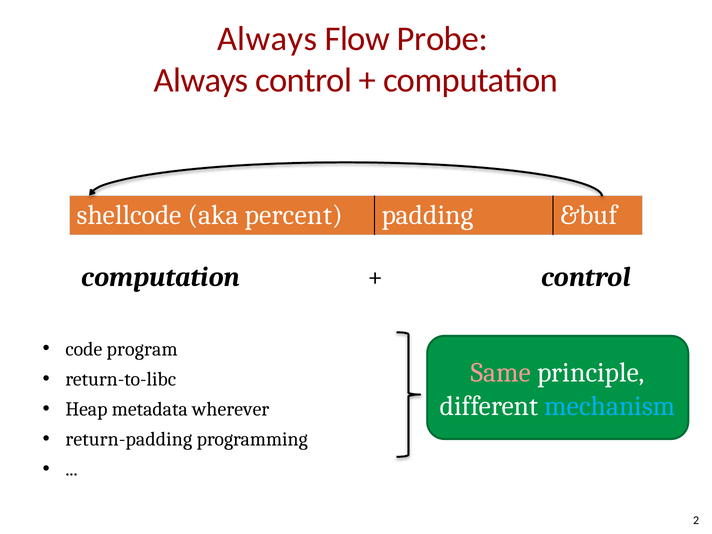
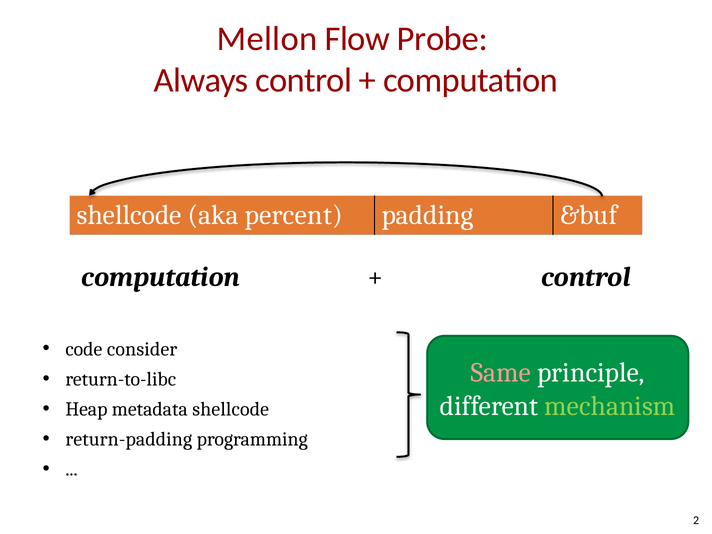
Always at (267, 39): Always -> Mellon
program: program -> consider
mechanism colour: light blue -> light green
metadata wherever: wherever -> shellcode
